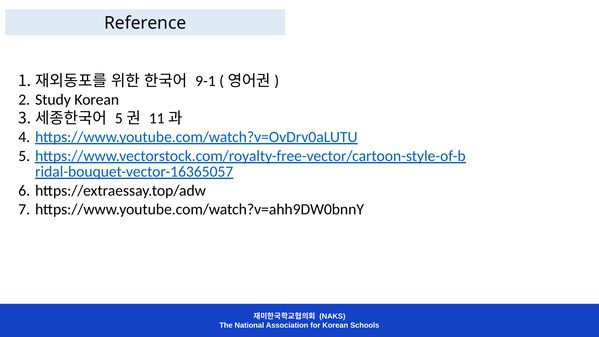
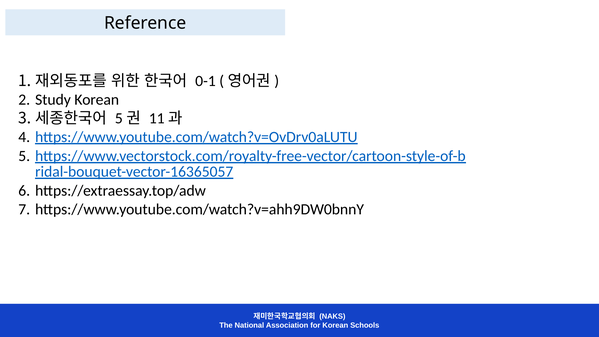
9-1: 9-1 -> 0-1
